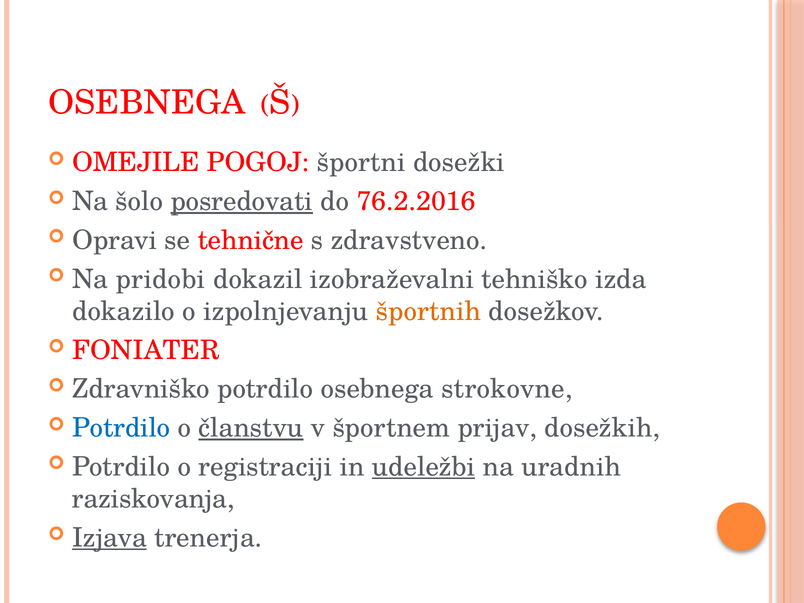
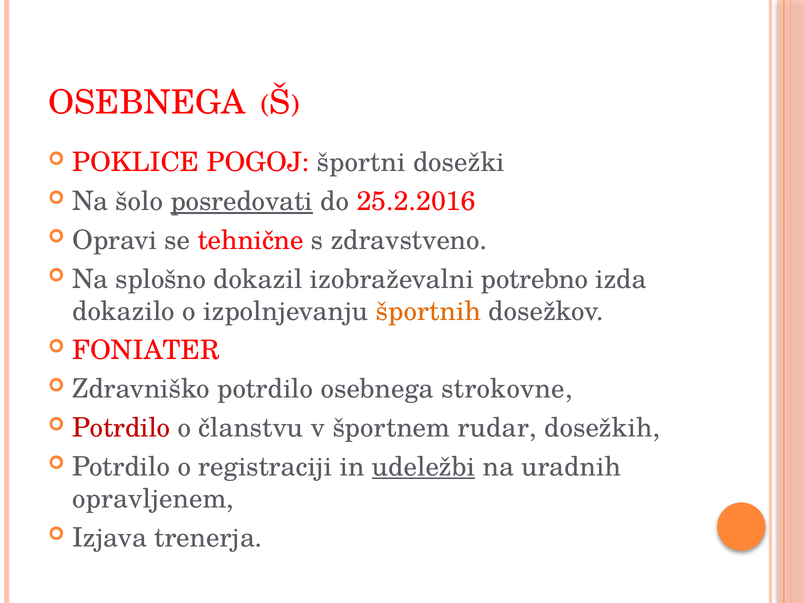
OMEJILE: OMEJILE -> POKLICE
76.2.2016: 76.2.2016 -> 25.2.2016
pridobi: pridobi -> splošno
tehniško: tehniško -> potrebno
Potrdilo at (121, 428) colour: blue -> red
članstvu underline: present -> none
prijav: prijav -> rudar
raziskovanja: raziskovanja -> opravljenem
Izjava underline: present -> none
